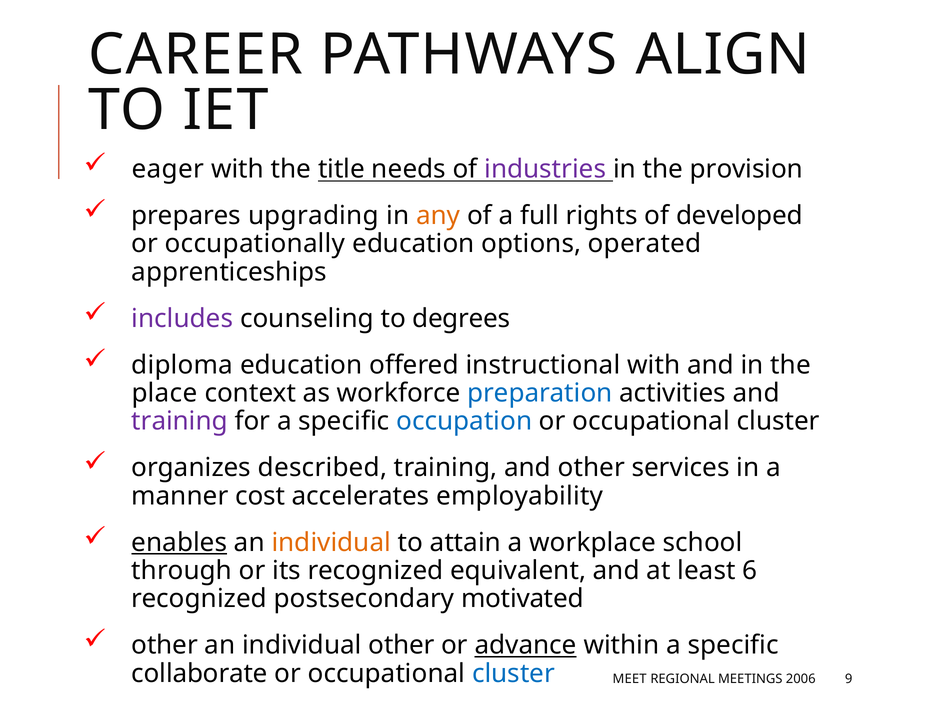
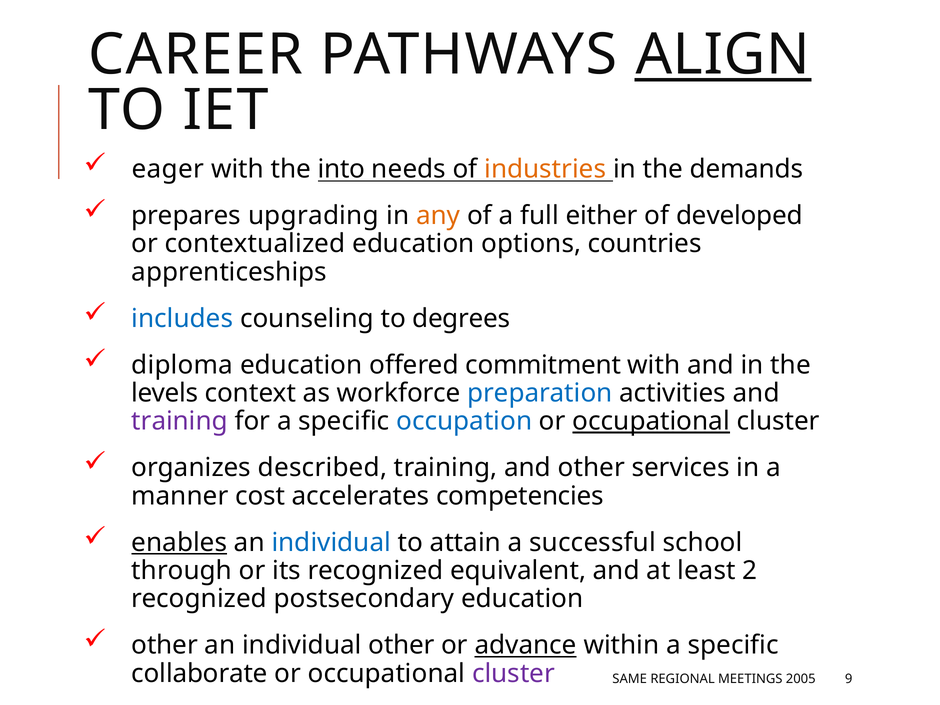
ALIGN underline: none -> present
title: title -> into
industries colour: purple -> orange
provision: provision -> demands
rights: rights -> either
occupationally: occupationally -> contextualized
operated: operated -> countries
includes colour: purple -> blue
instructional: instructional -> commitment
place: place -> levels
occupational at (651, 421) underline: none -> present
employability: employability -> competencies
individual at (331, 542) colour: orange -> blue
workplace: workplace -> successful
6: 6 -> 2
postsecondary motivated: motivated -> education
cluster at (514, 674) colour: blue -> purple
MEET: MEET -> SAME
2006: 2006 -> 2005
